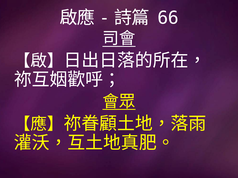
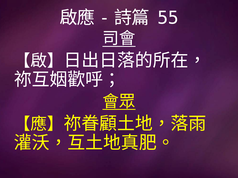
66: 66 -> 55
